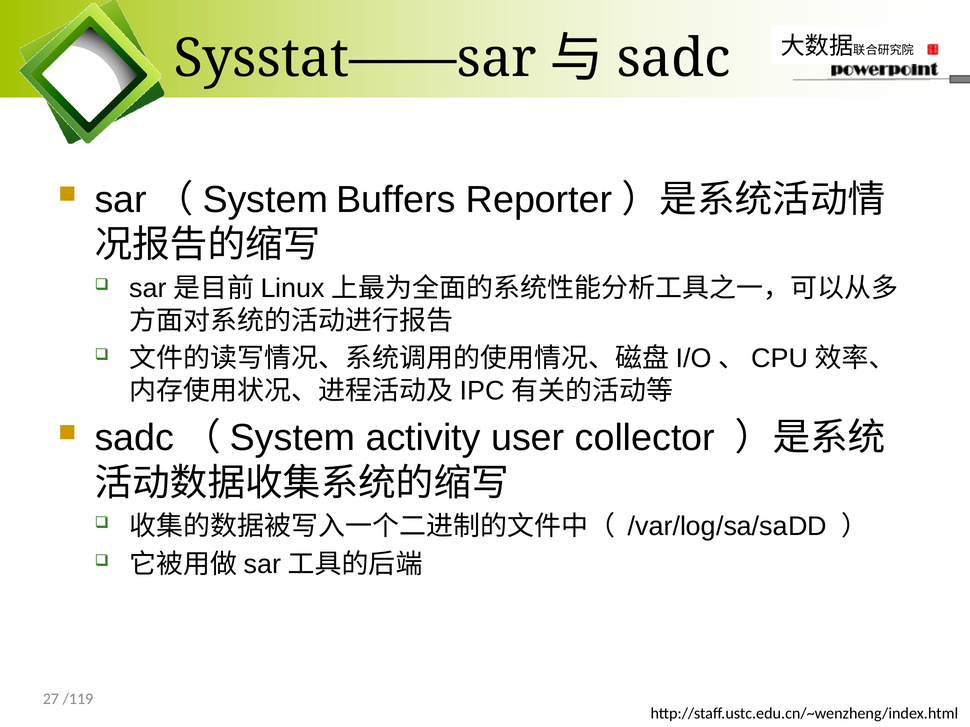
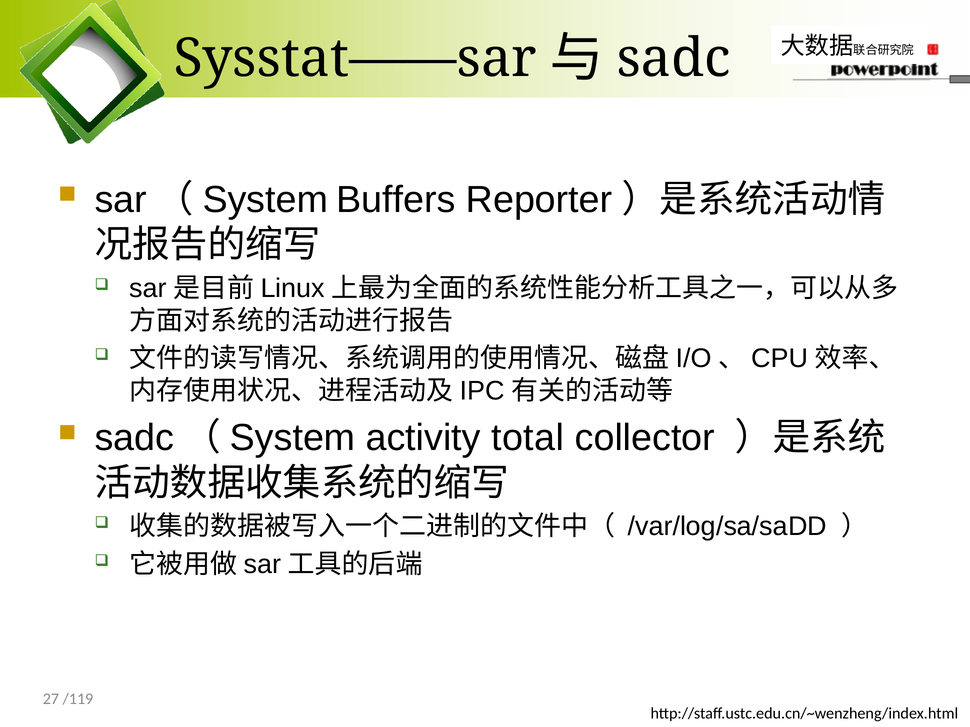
user: user -> total
